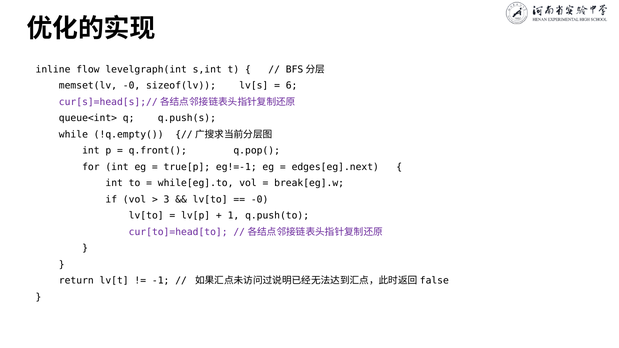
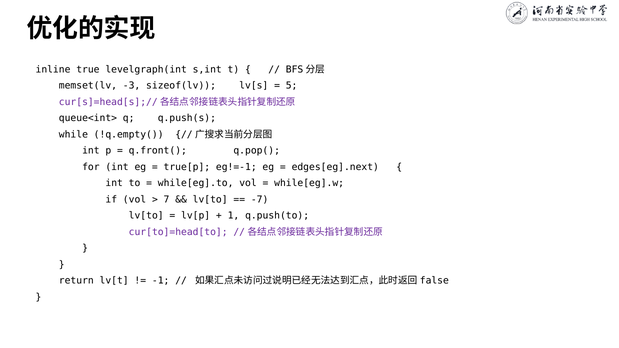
flow: flow -> true
memset(lv -0: -0 -> -3
6: 6 -> 5
break[eg].w: break[eg].w -> while[eg].w
3: 3 -> 7
-0 at (260, 200): -0 -> -7
